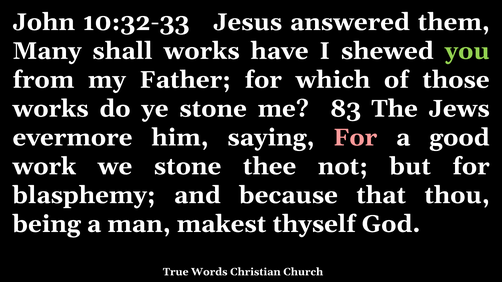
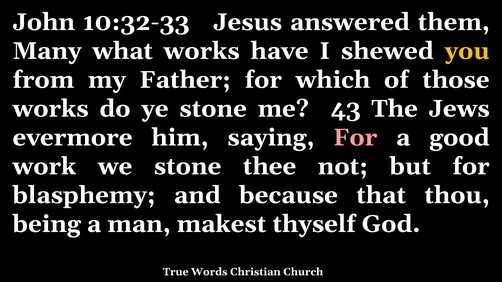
shall: shall -> what
you colour: light green -> yellow
83: 83 -> 43
